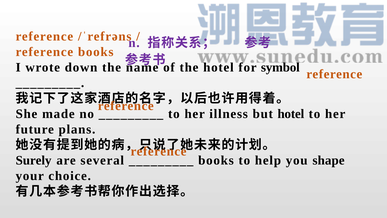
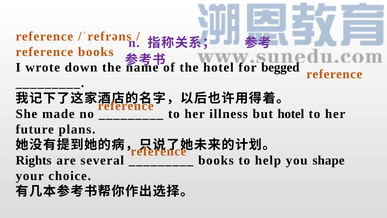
symbol: symbol -> begged
Surely: Surely -> Rights
